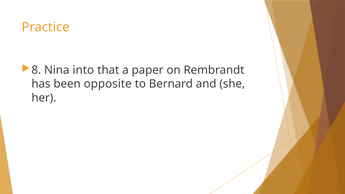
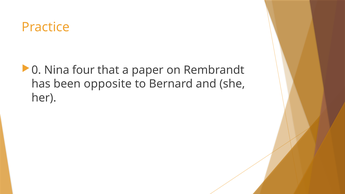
8: 8 -> 0
into: into -> four
